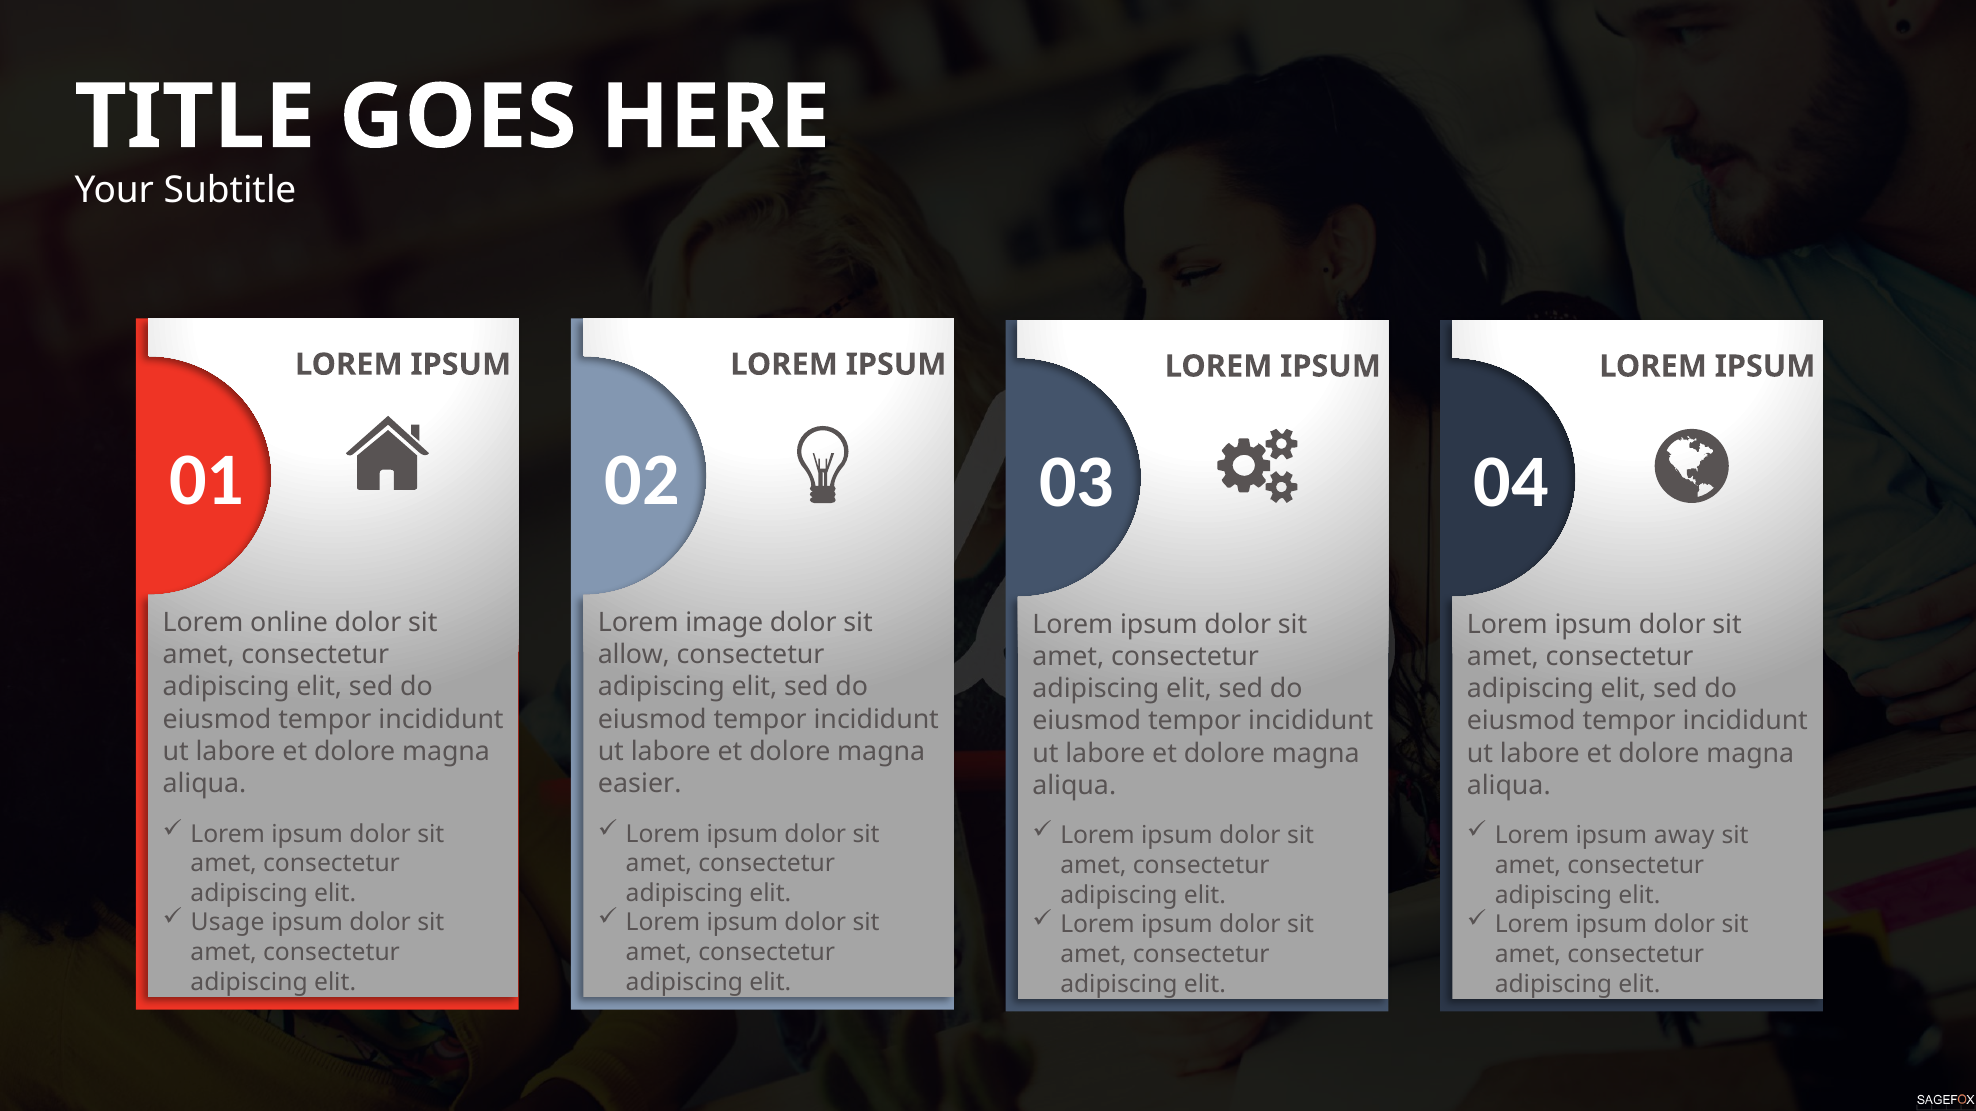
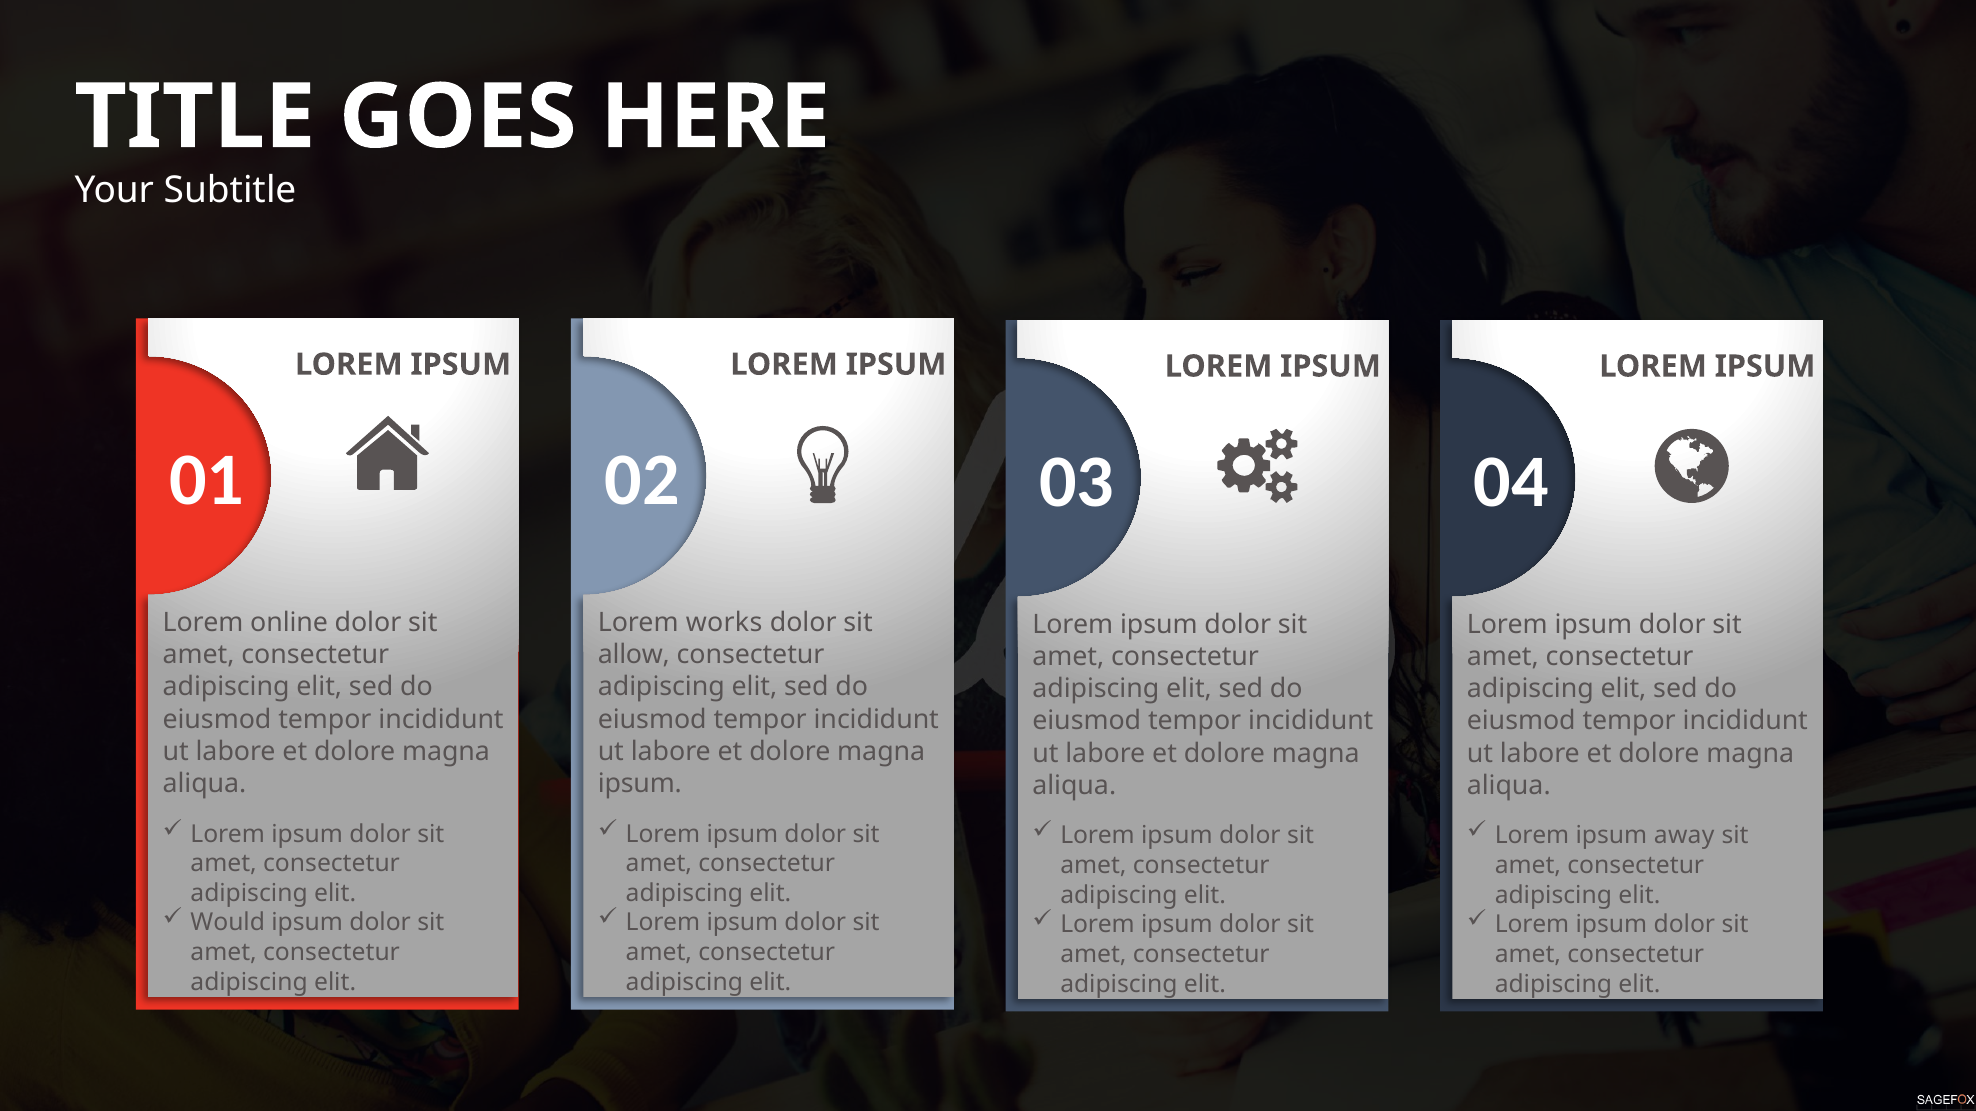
image: image -> works
easier at (640, 784): easier -> ipsum
Usage: Usage -> Would
